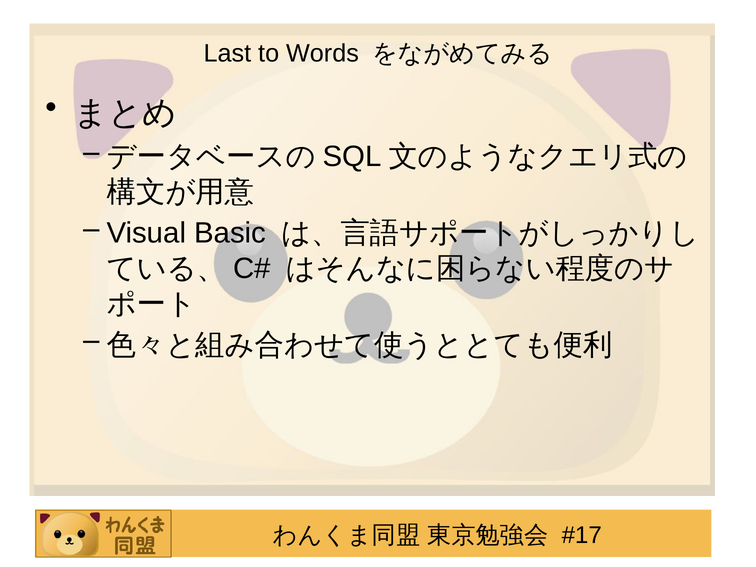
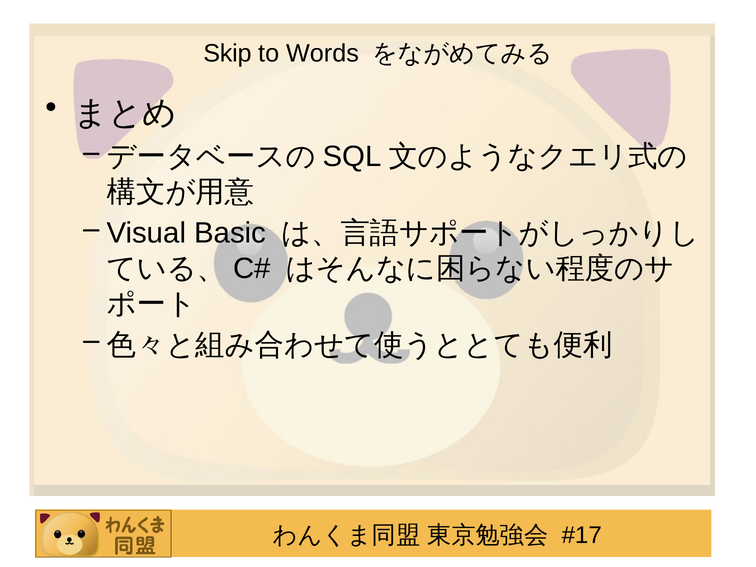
Last: Last -> Skip
